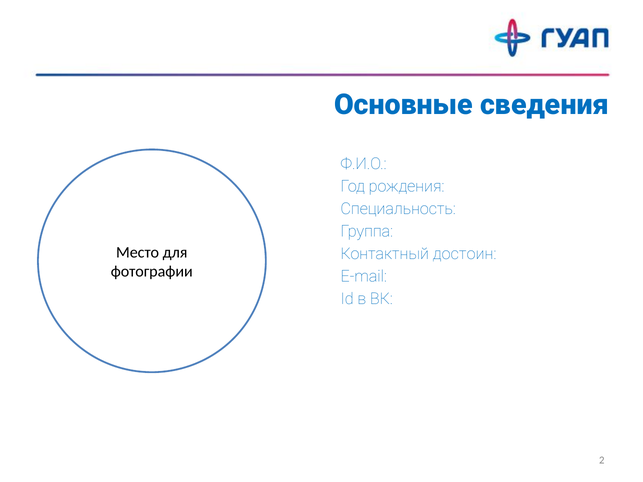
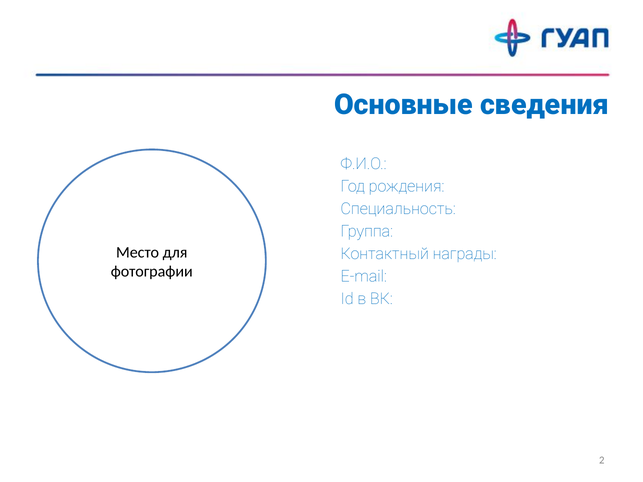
достоин: достоин -> награды
